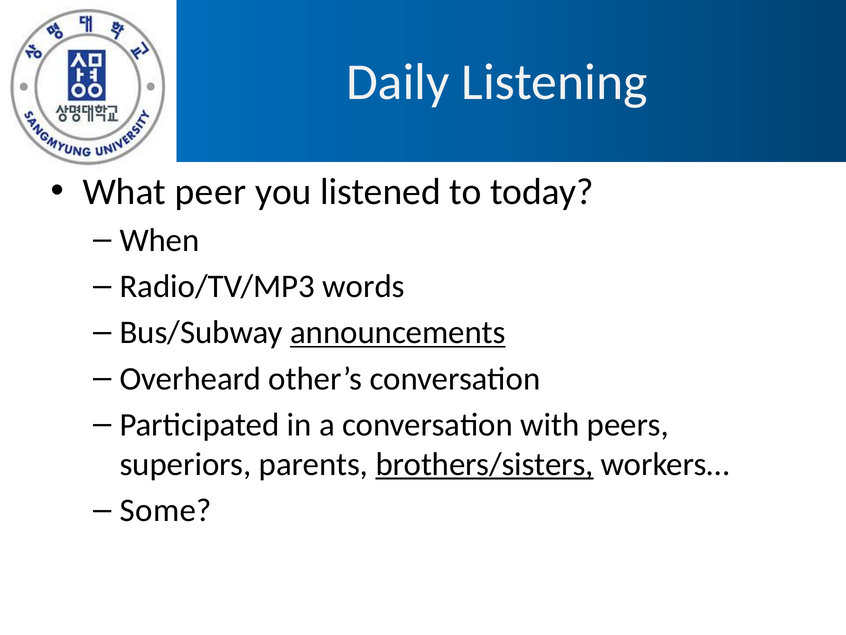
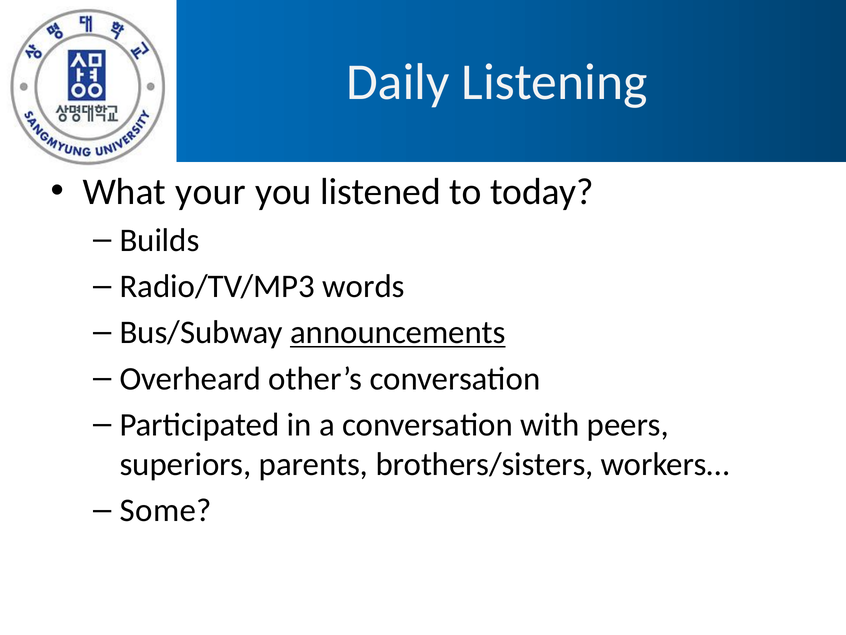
peer: peer -> your
When: When -> Builds
brothers/sisters underline: present -> none
